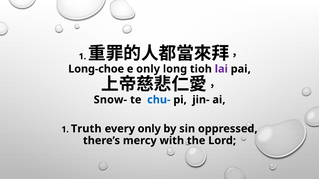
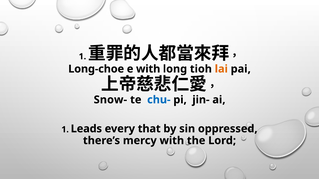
e only: only -> with
lai colour: purple -> orange
Truth: Truth -> Leads
every only: only -> that
